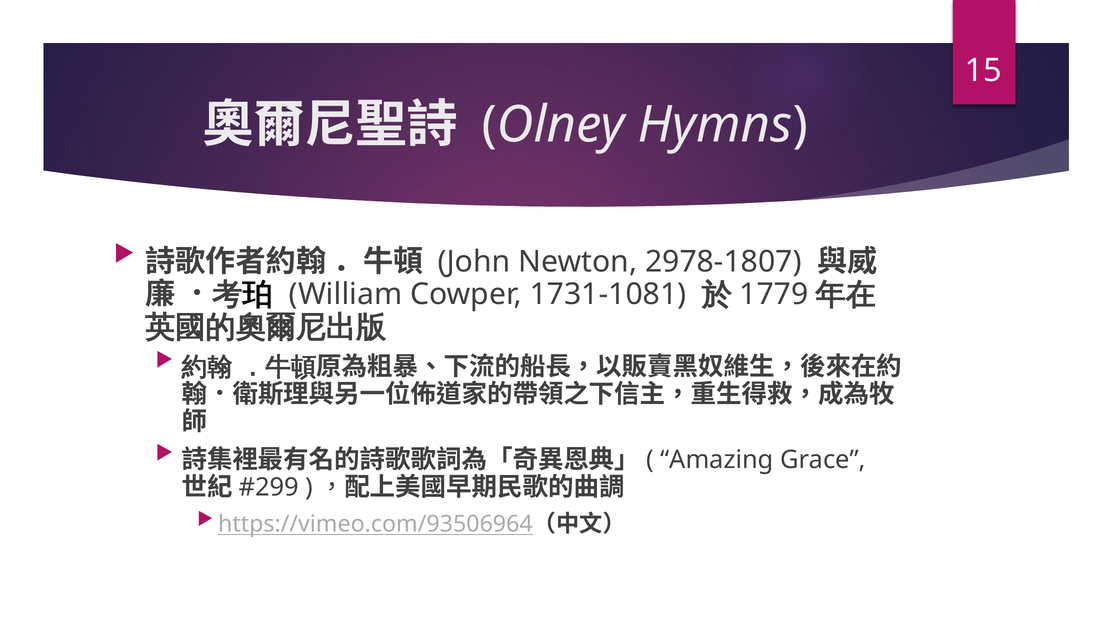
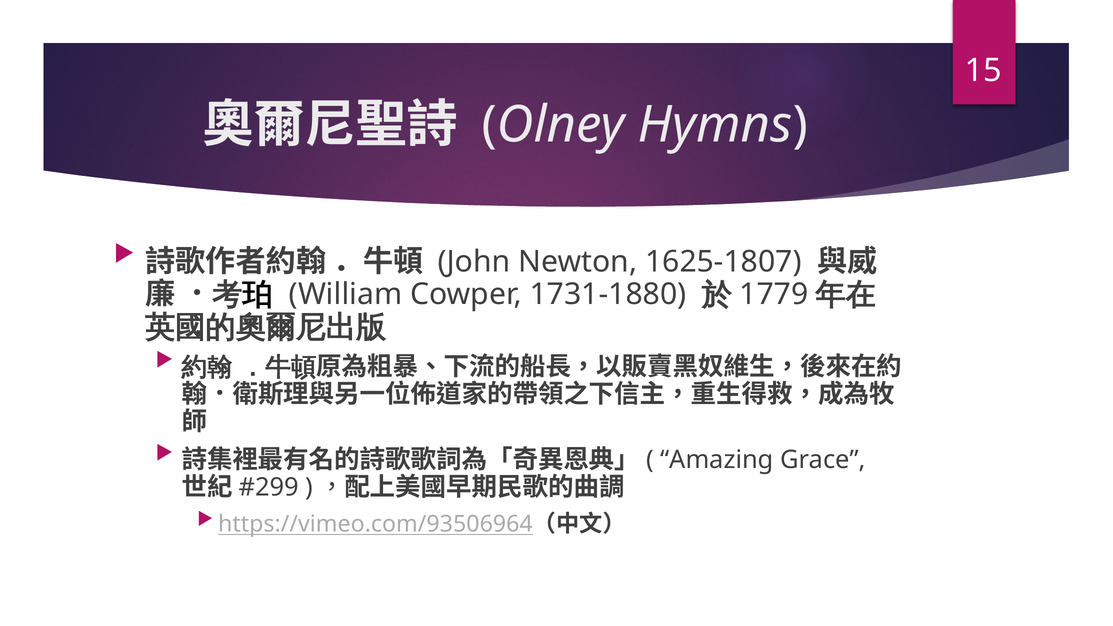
2978-1807: 2978-1807 -> 1625-1807
1731-1081: 1731-1081 -> 1731-1880
